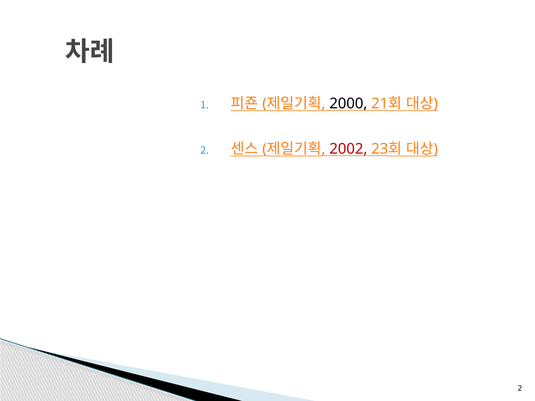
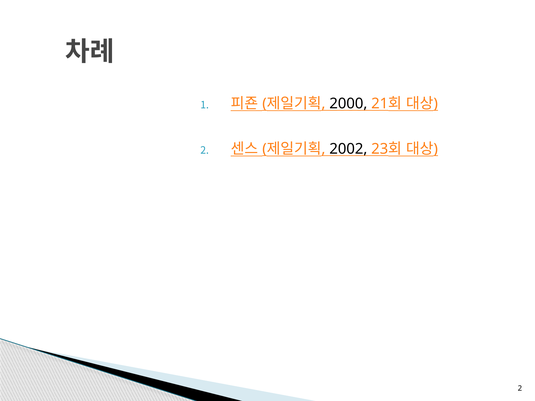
2002 colour: red -> black
